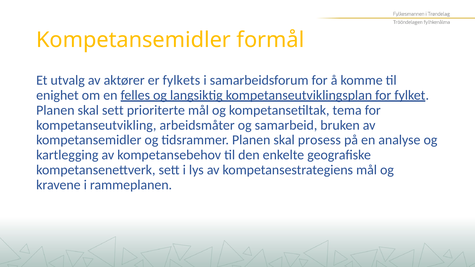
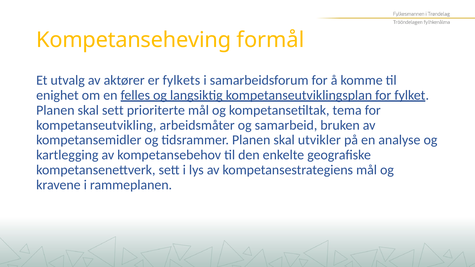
Kompetansemidler at (134, 40): Kompetansemidler -> Kompetanseheving
prosess: prosess -> utvikler
